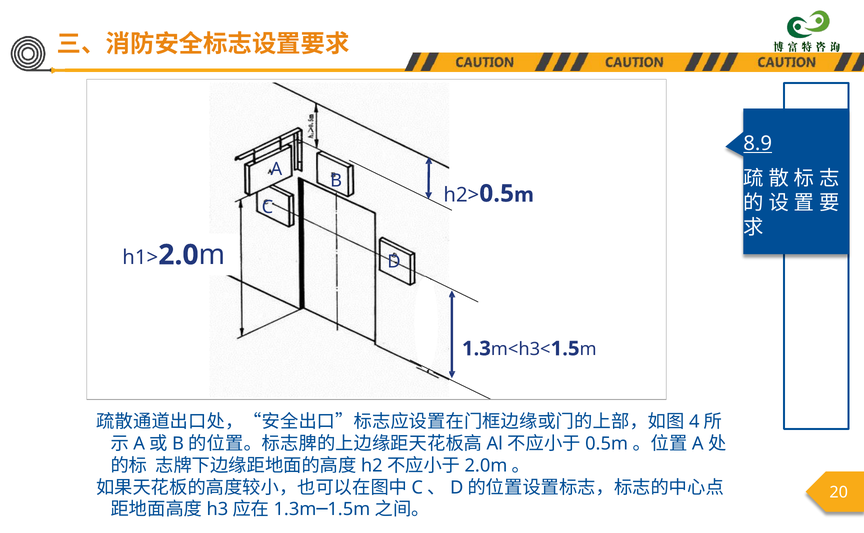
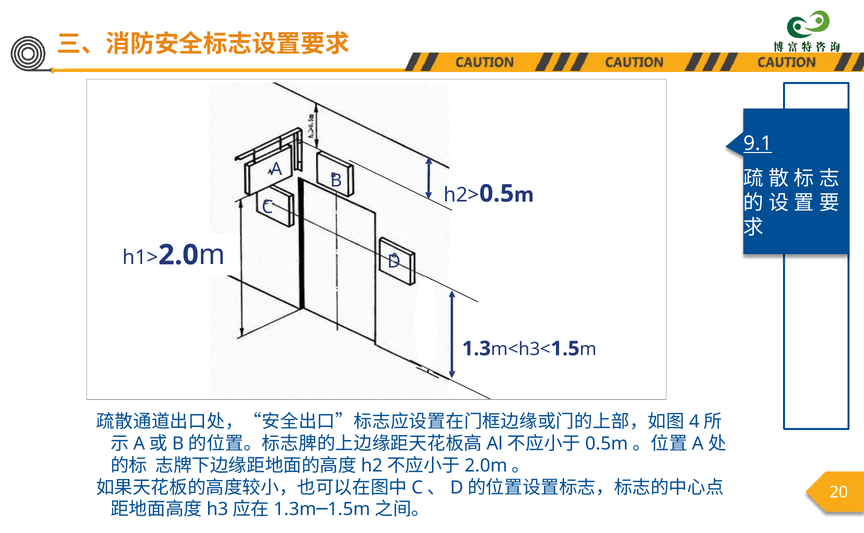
8.9: 8.9 -> 9.1
